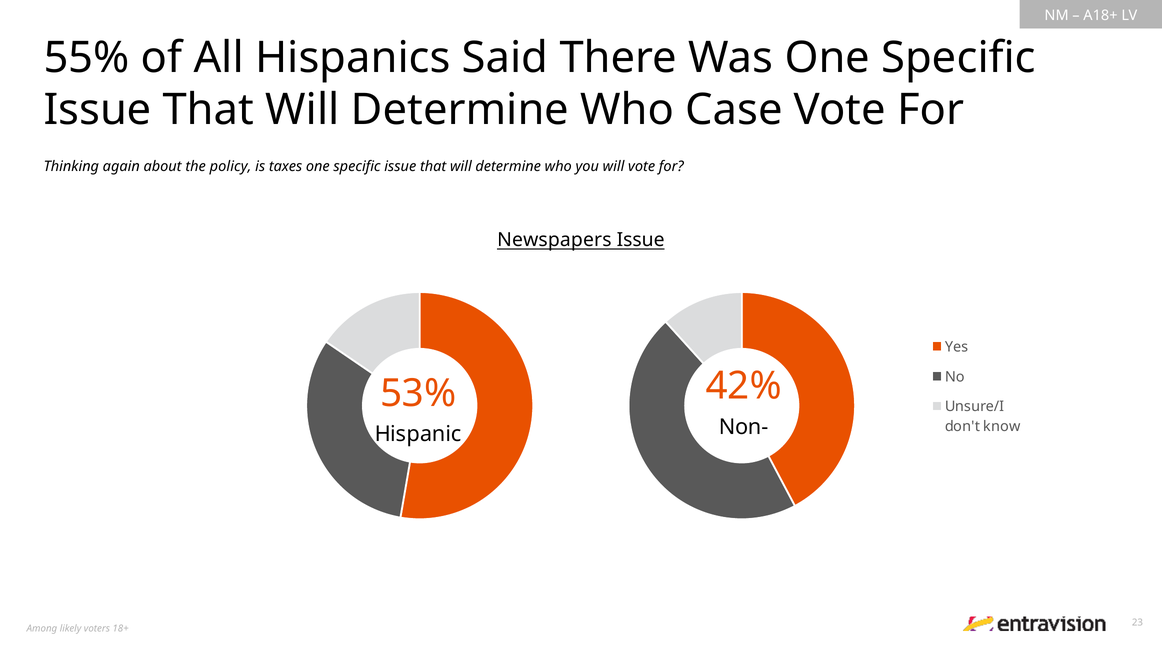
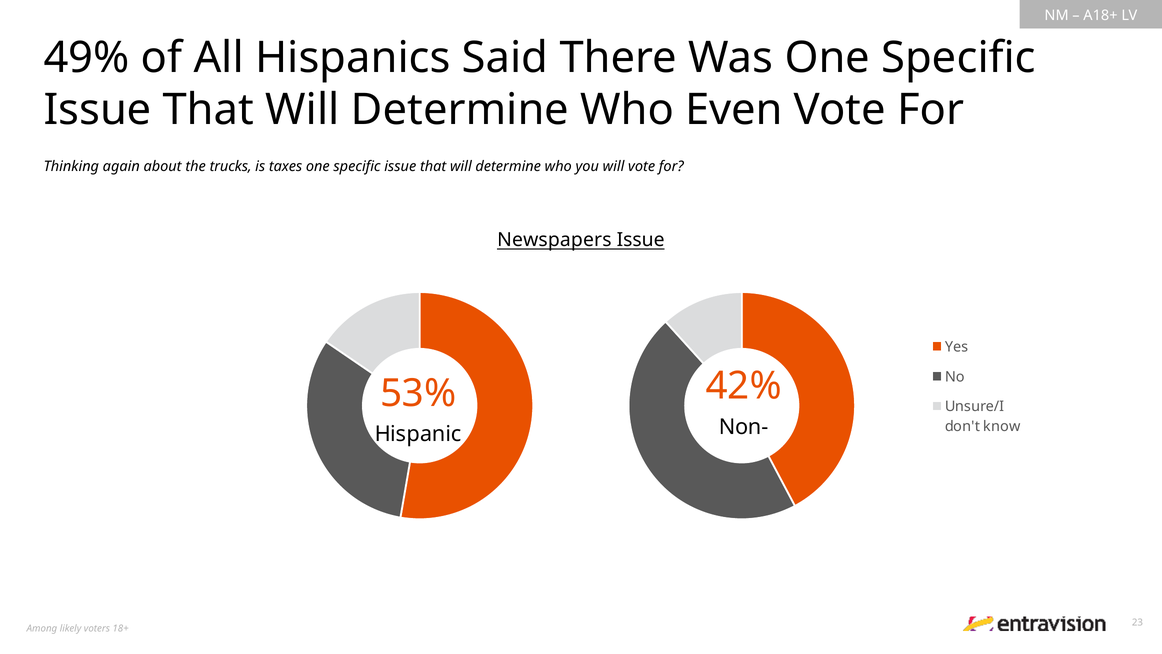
55%: 55% -> 49%
Case: Case -> Even
policy: policy -> trucks
